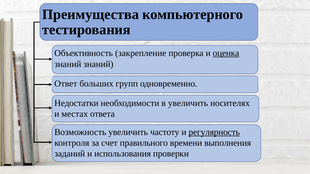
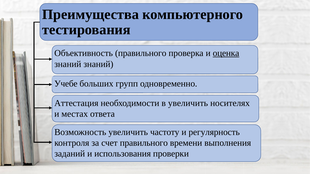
Объективность закрепление: закрепление -> правильного
Ответ: Ответ -> Учебе
Недостатки: Недостатки -> Аттестация
регулярность underline: present -> none
